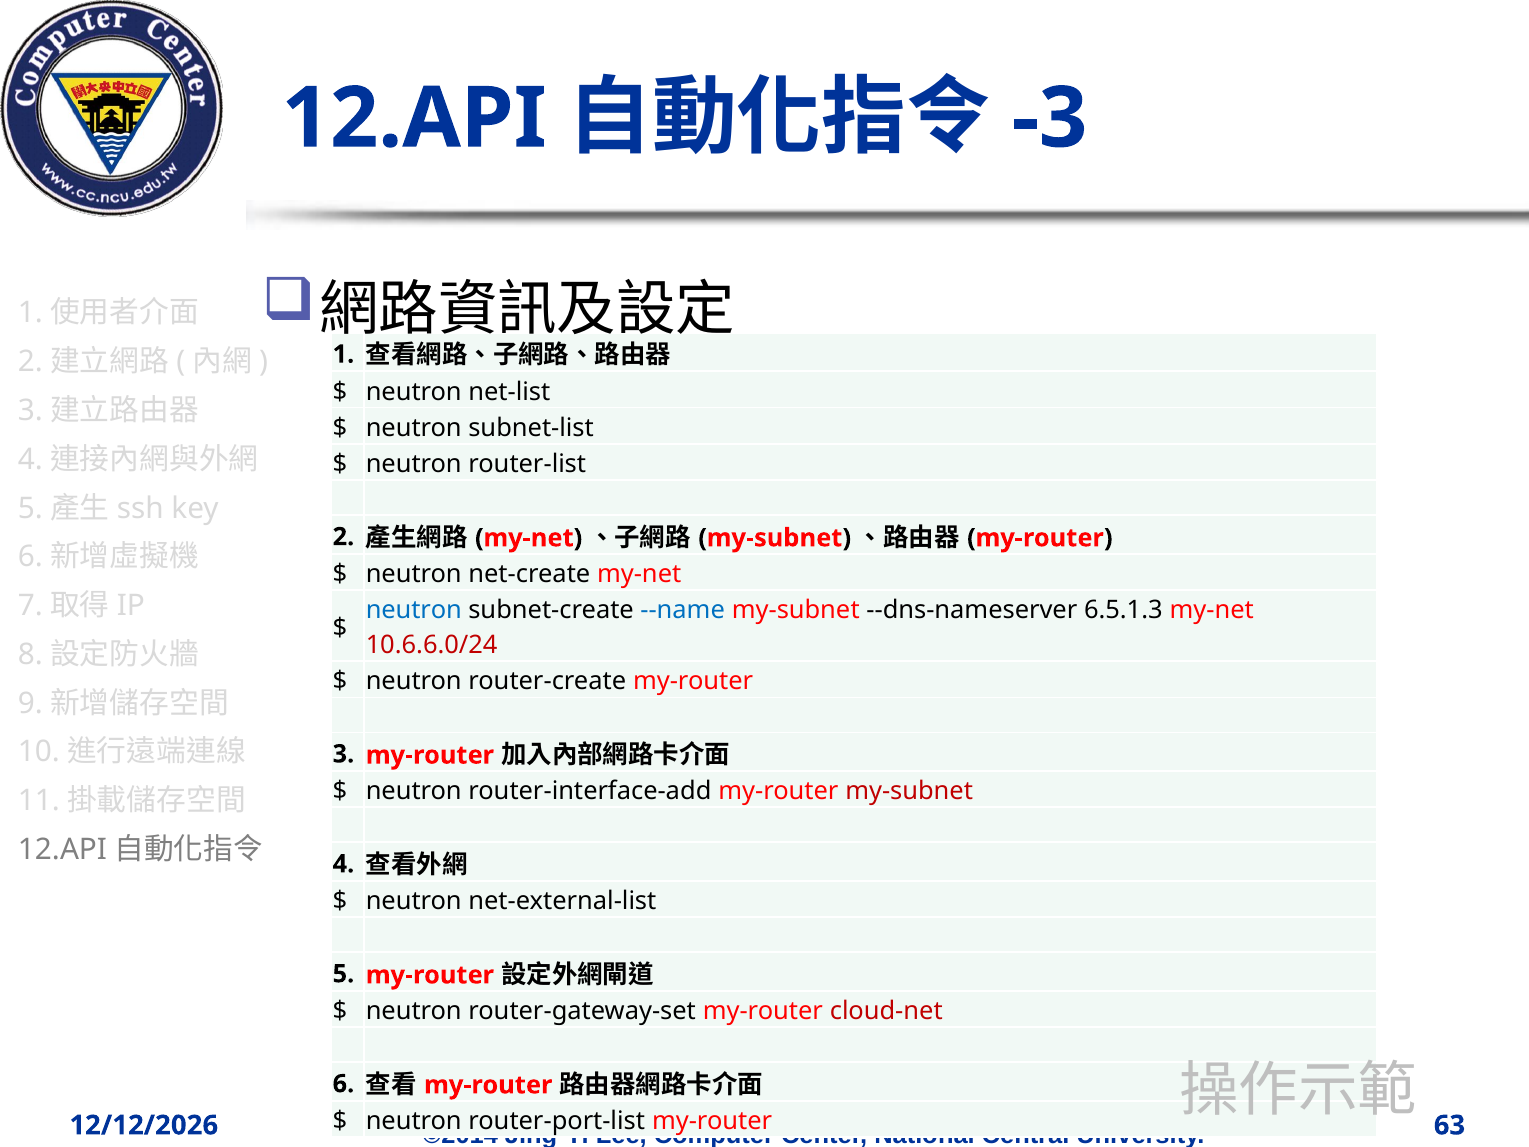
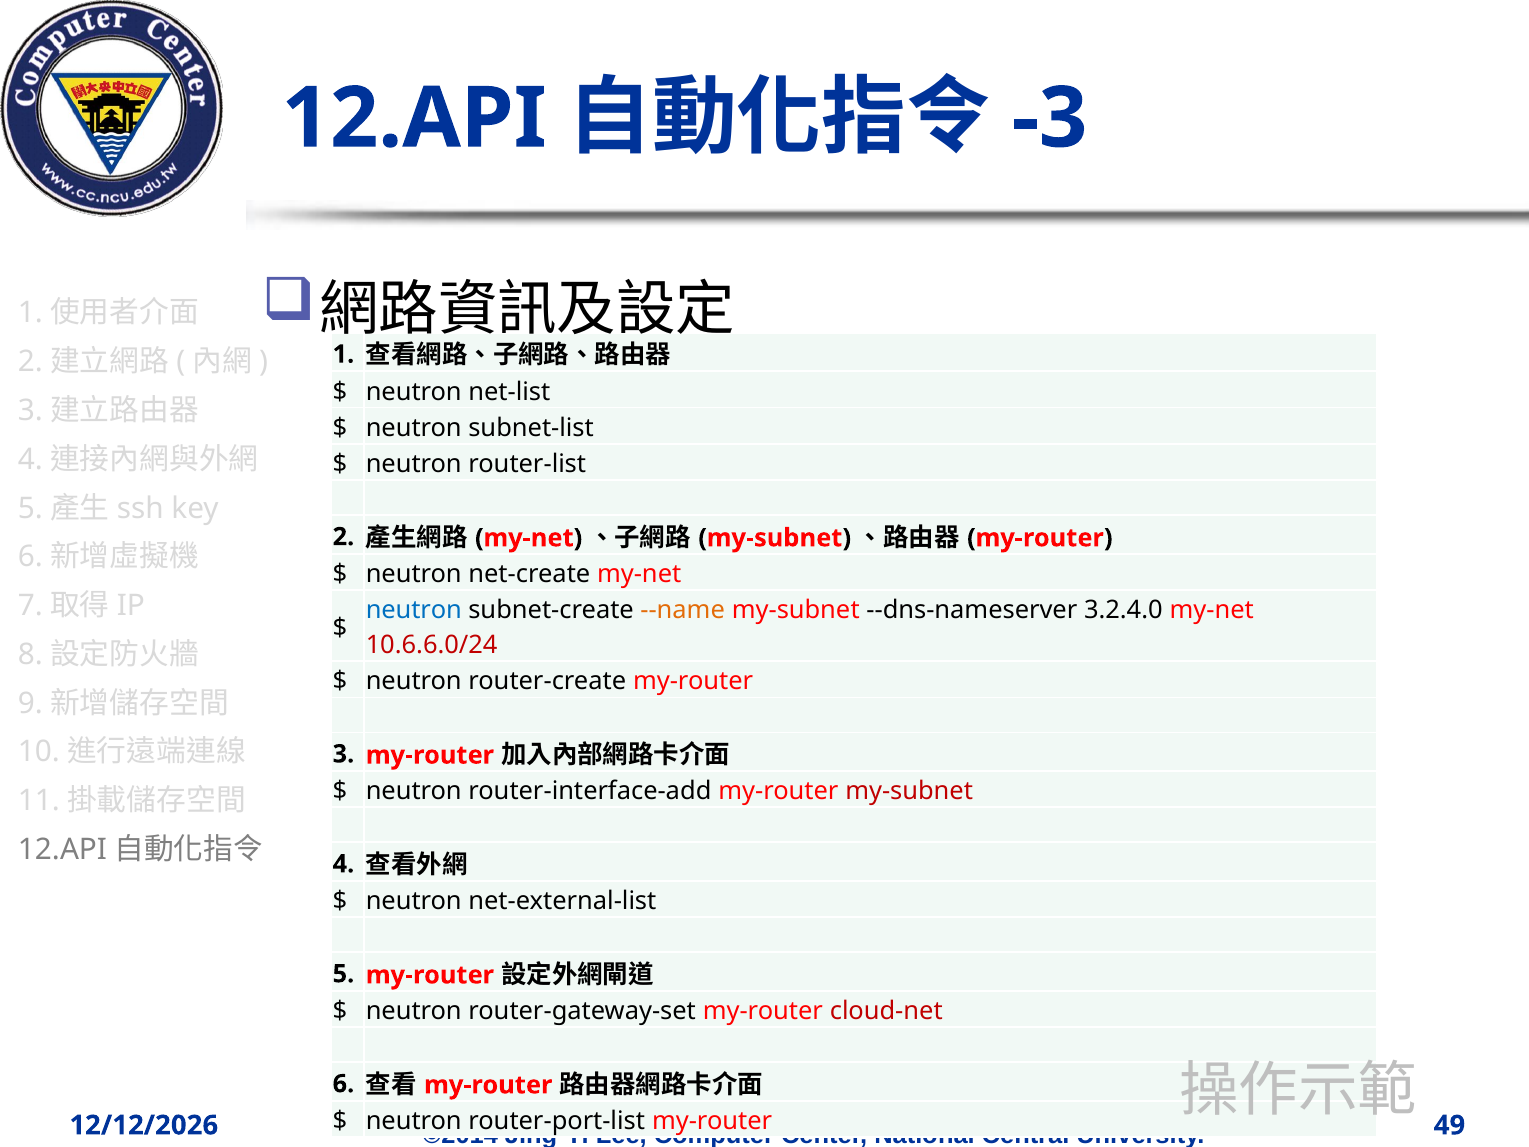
--name colour: blue -> orange
6.5.1.3: 6.5.1.3 -> 3.2.4.0
63: 63 -> 49
